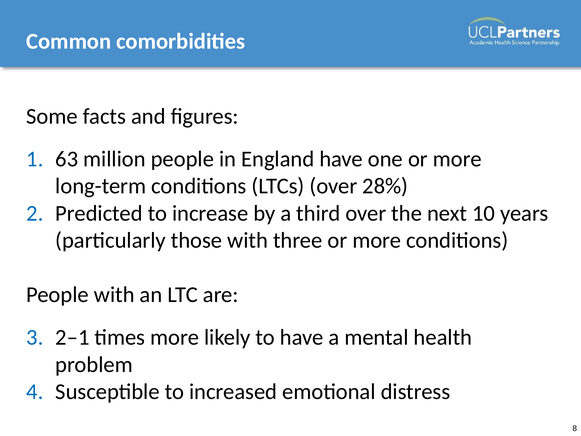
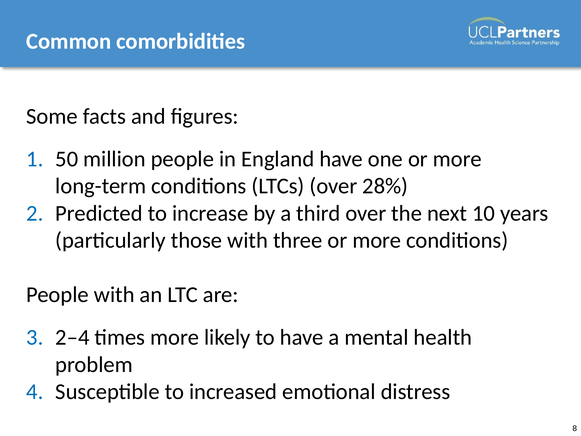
63: 63 -> 50
2–1: 2–1 -> 2–4
